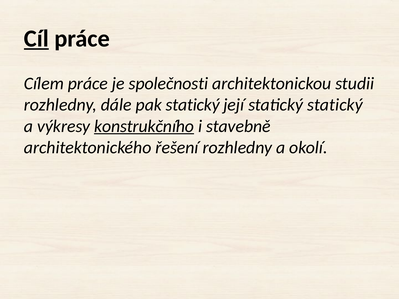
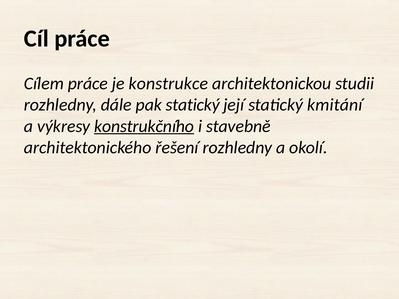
Cíl underline: present -> none
společnosti: společnosti -> konstrukce
statický statický: statický -> kmitání
